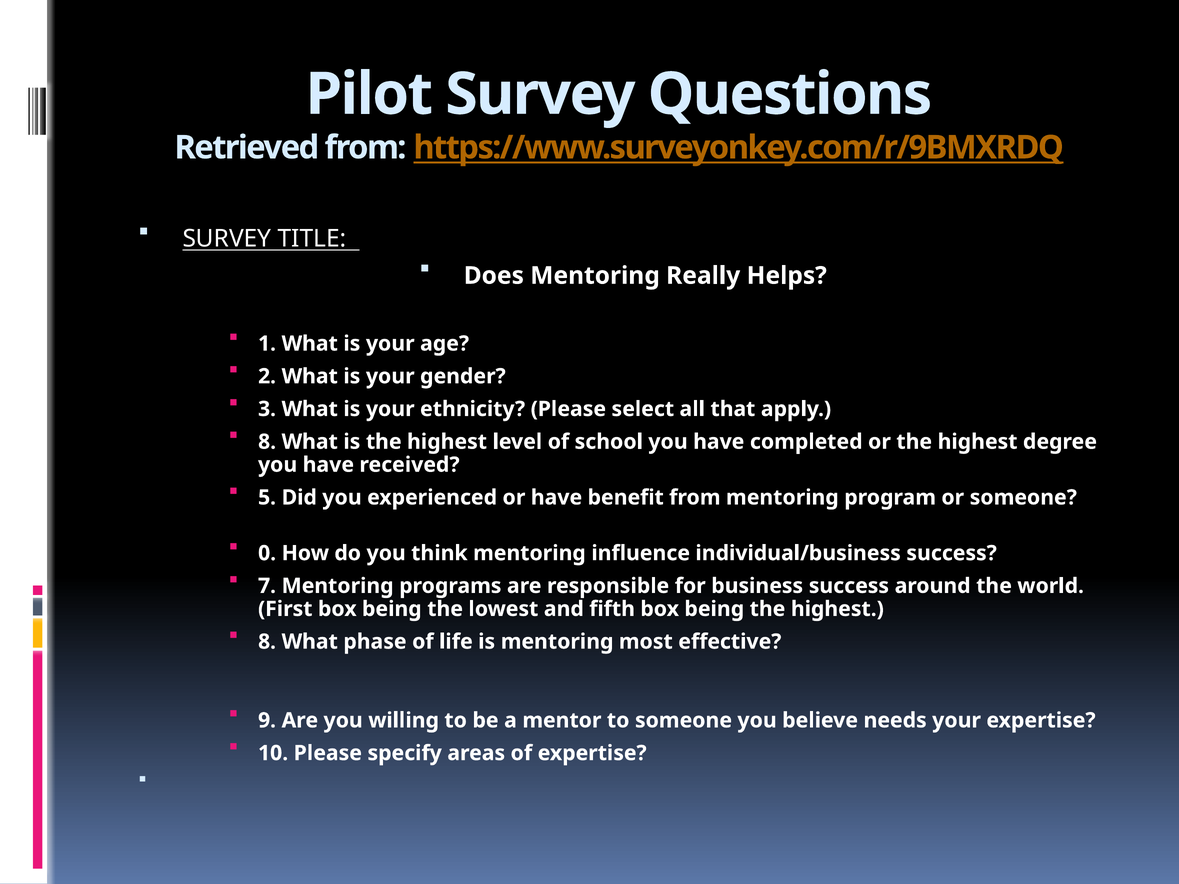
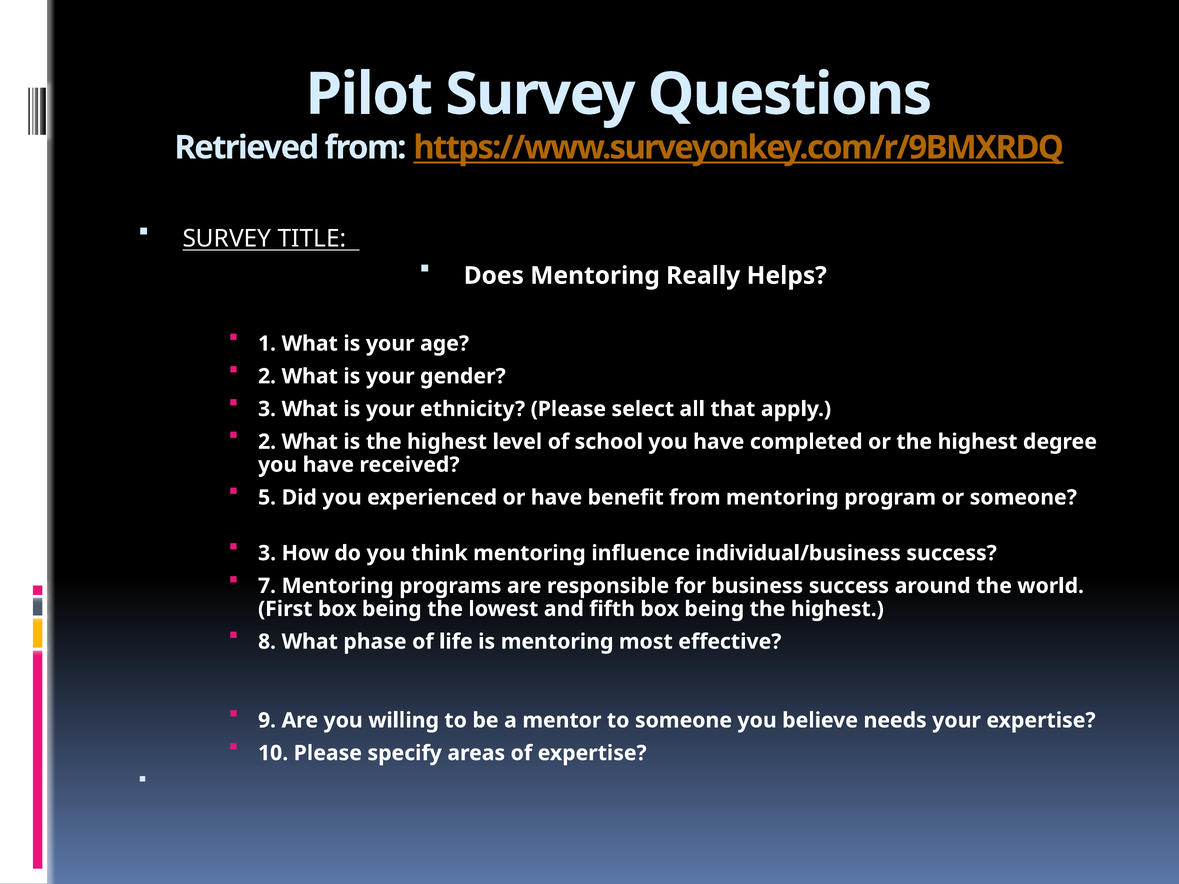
8 at (267, 442): 8 -> 2
0 at (267, 553): 0 -> 3
